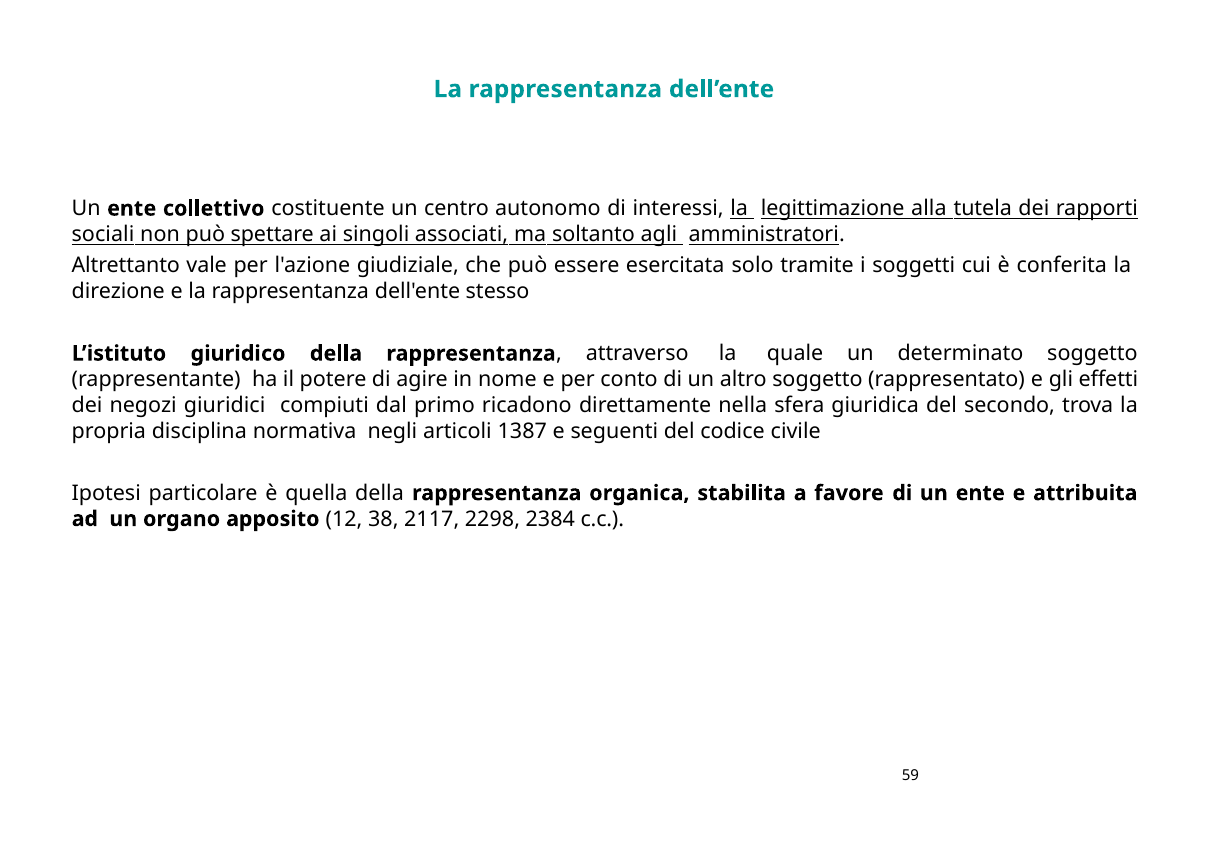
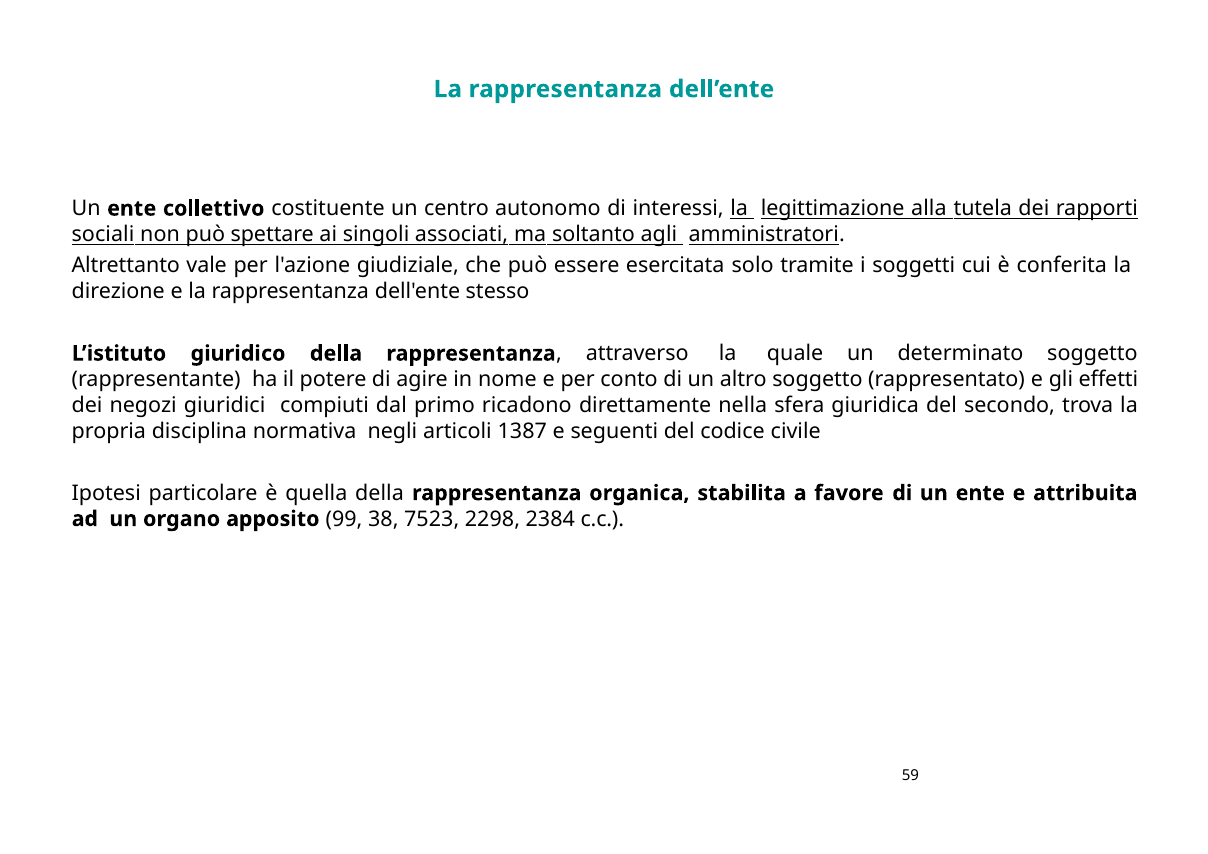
12: 12 -> 99
2117: 2117 -> 7523
